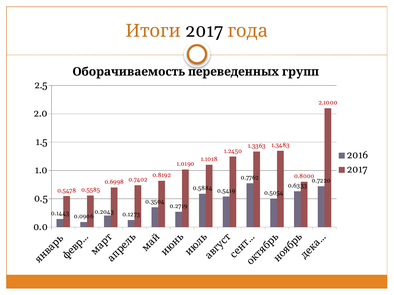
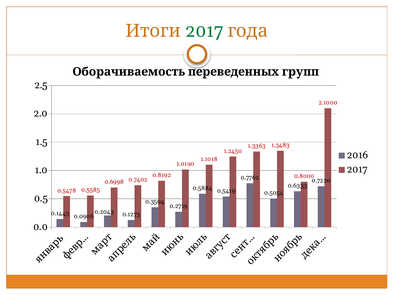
2017 at (204, 31) colour: black -> green
